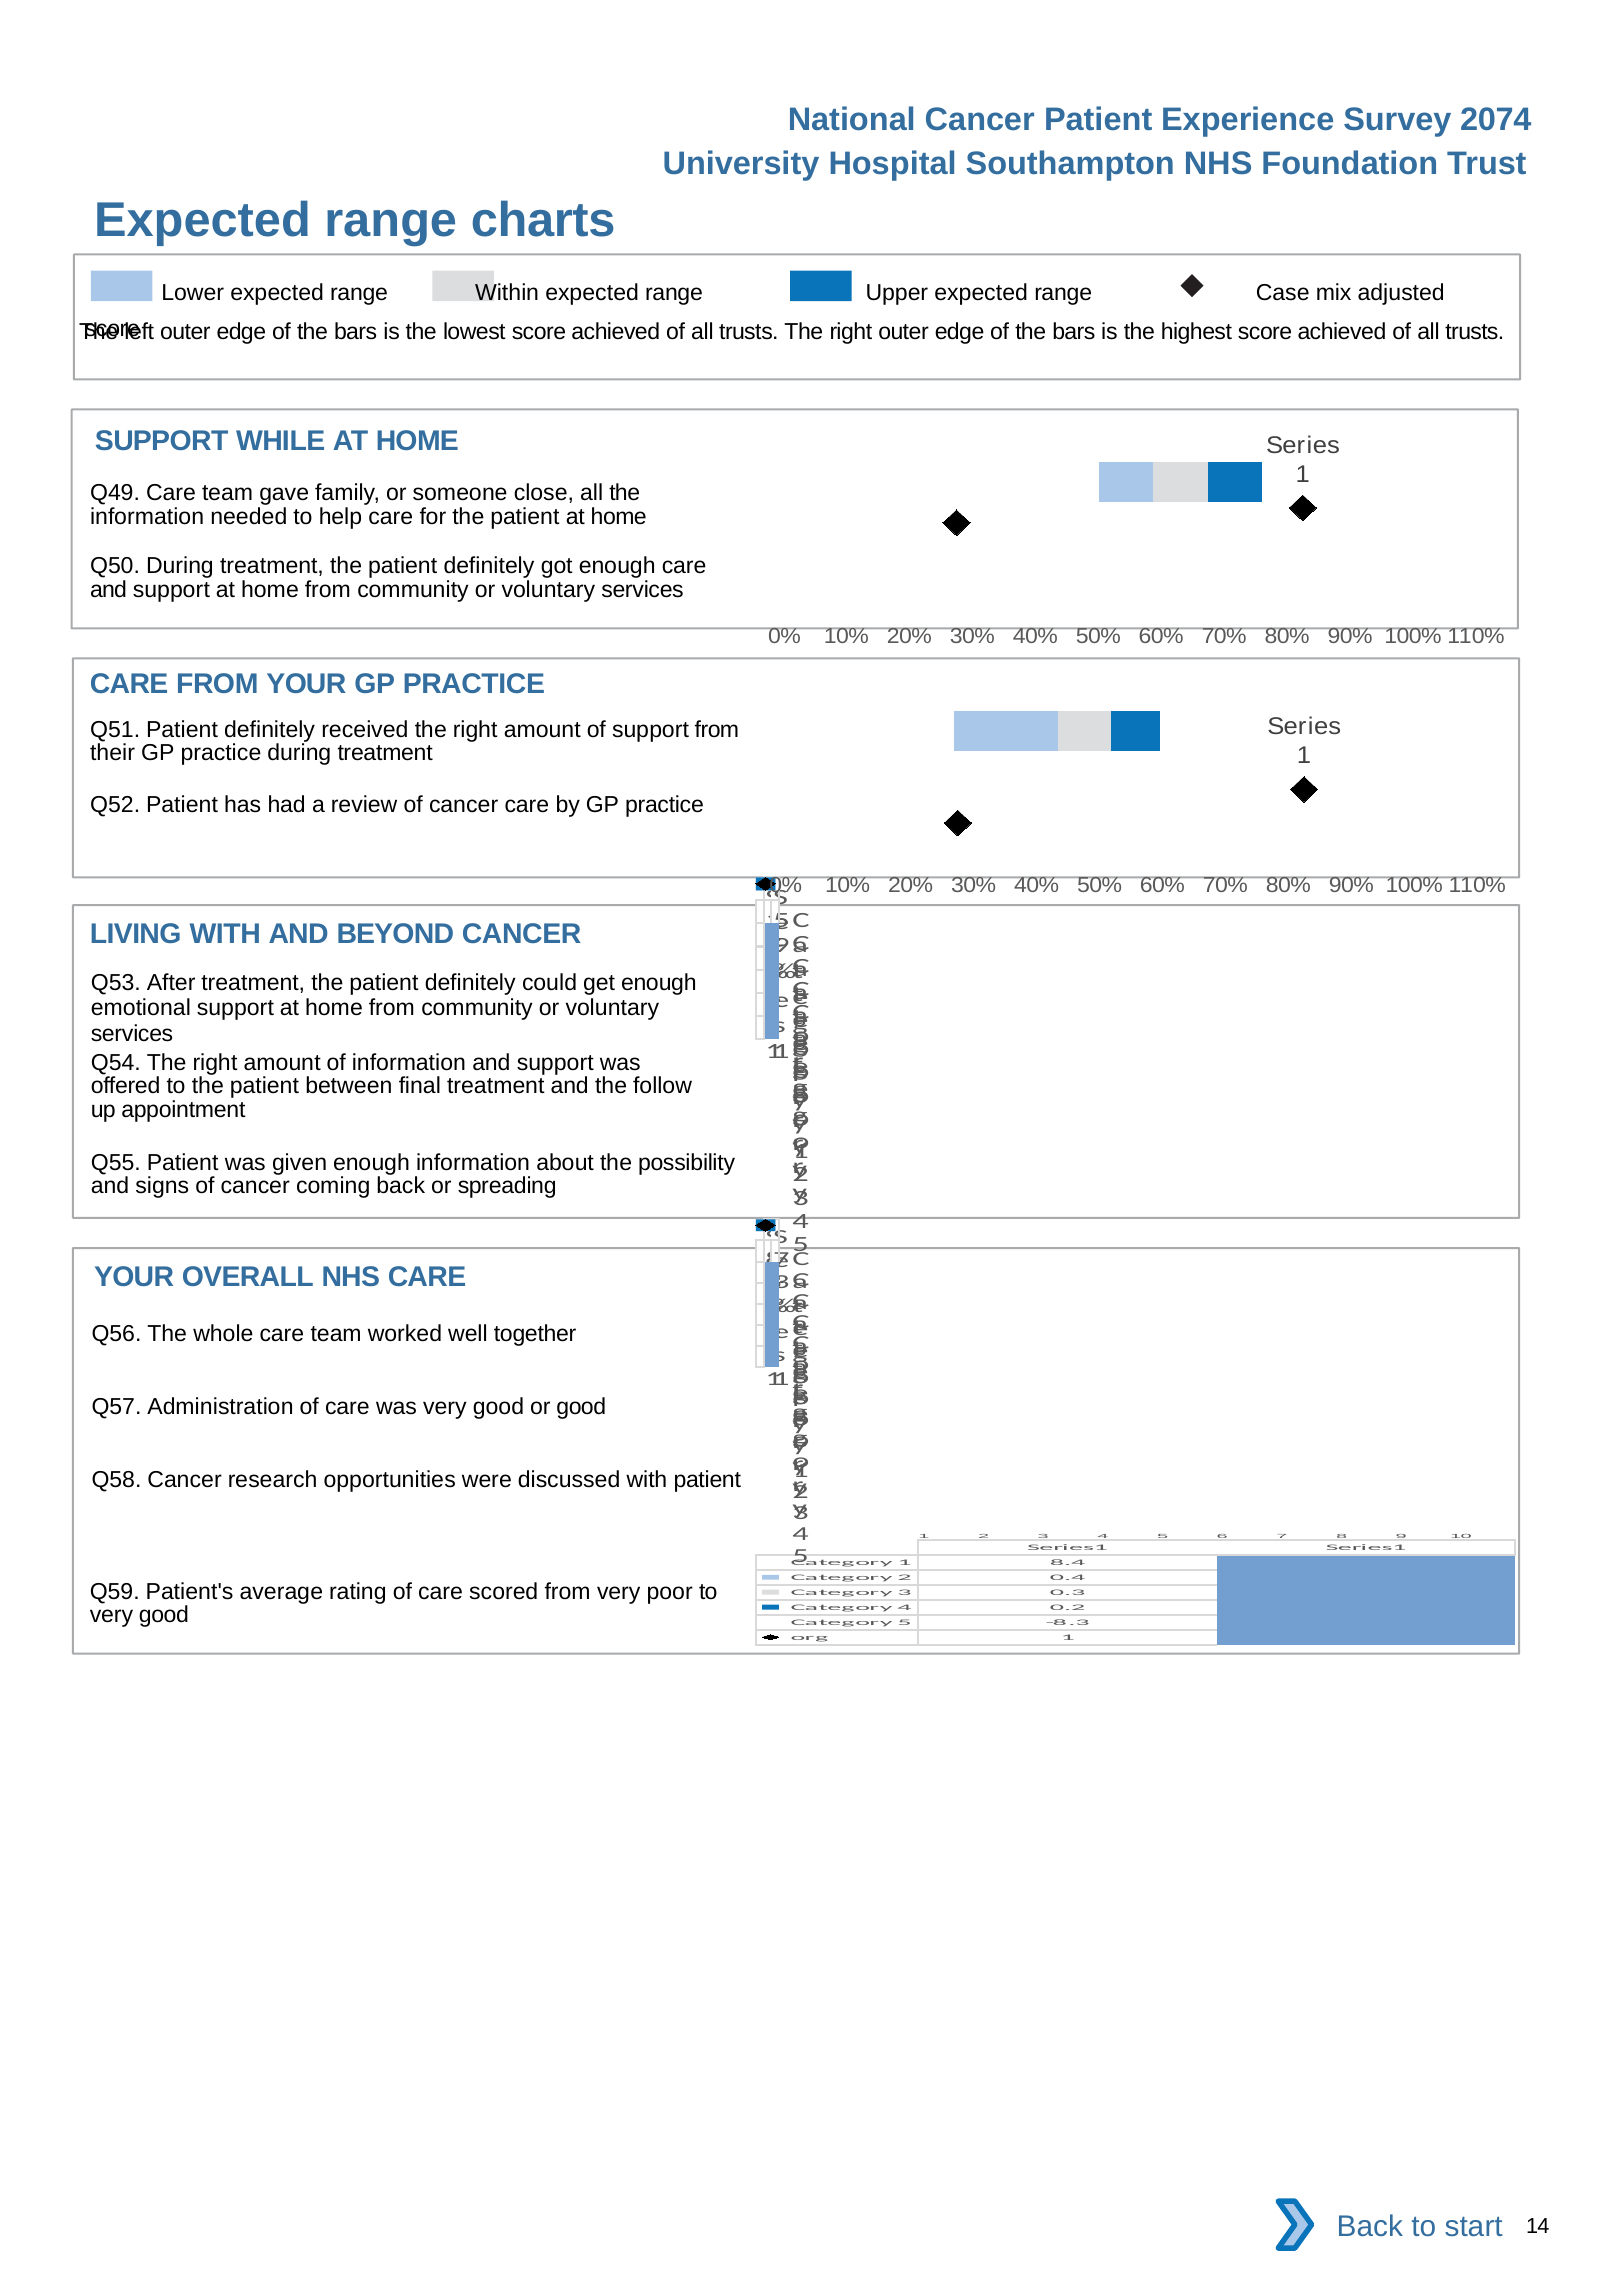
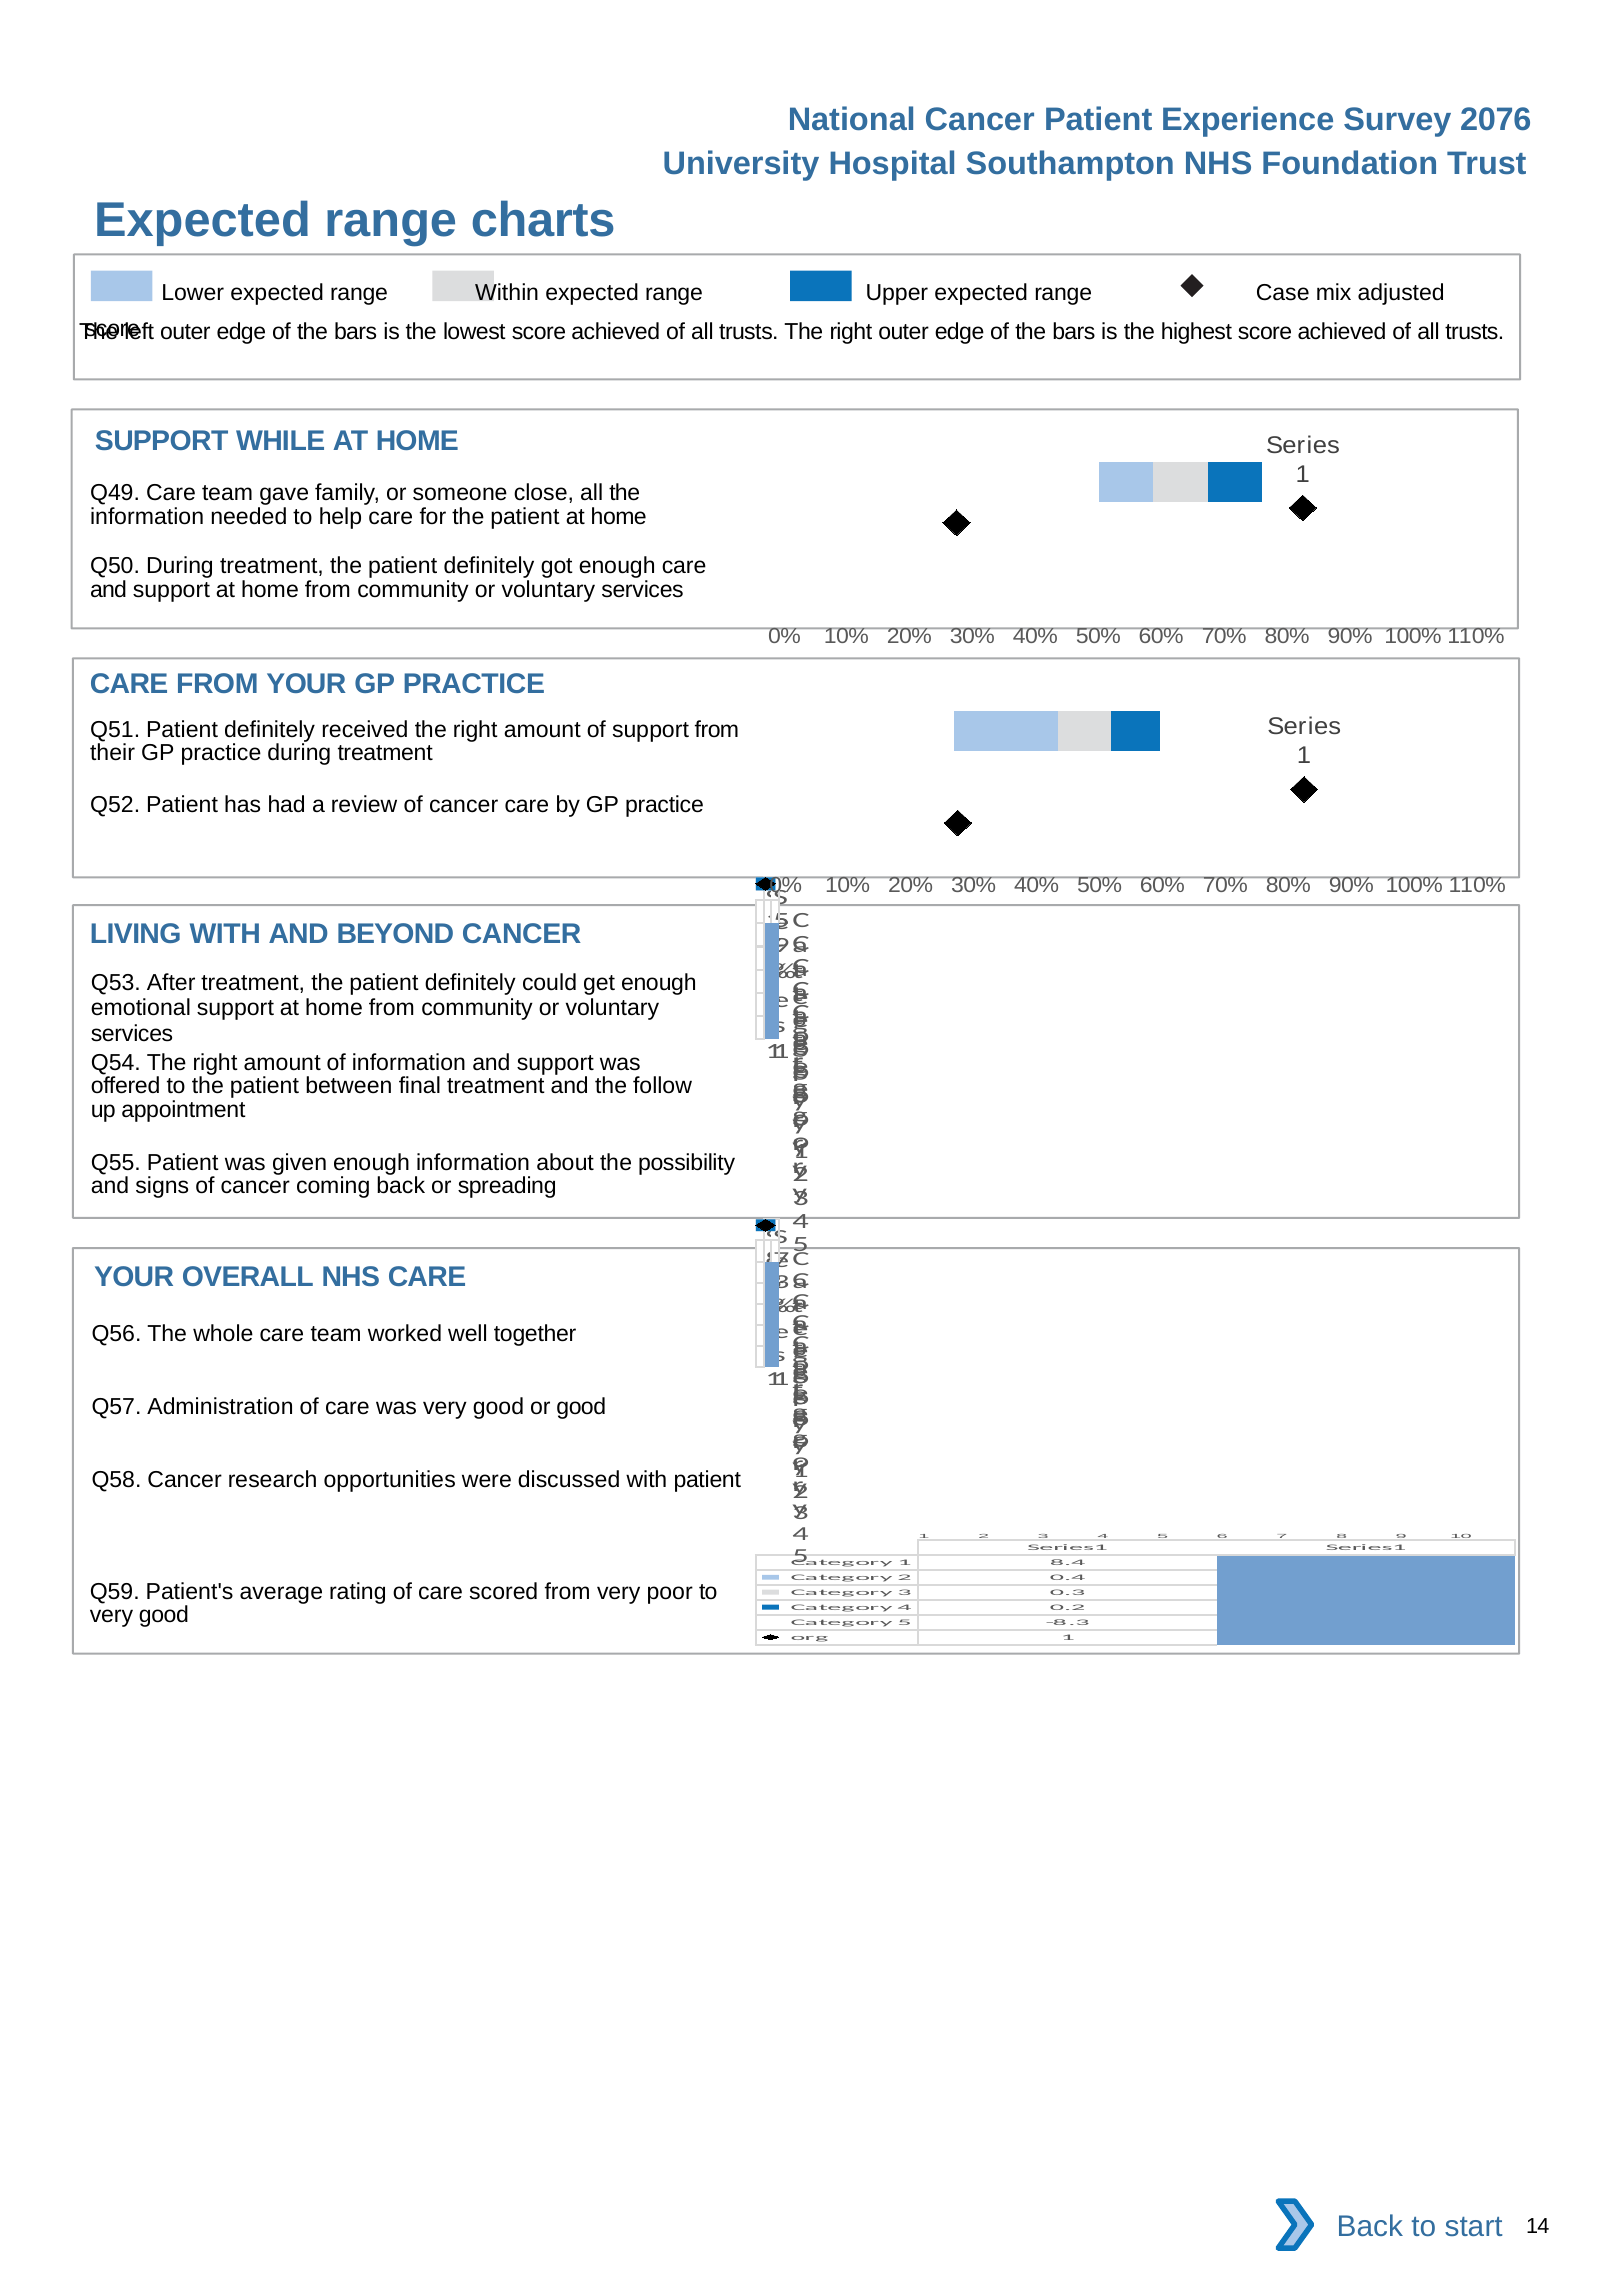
2074: 2074 -> 2076
